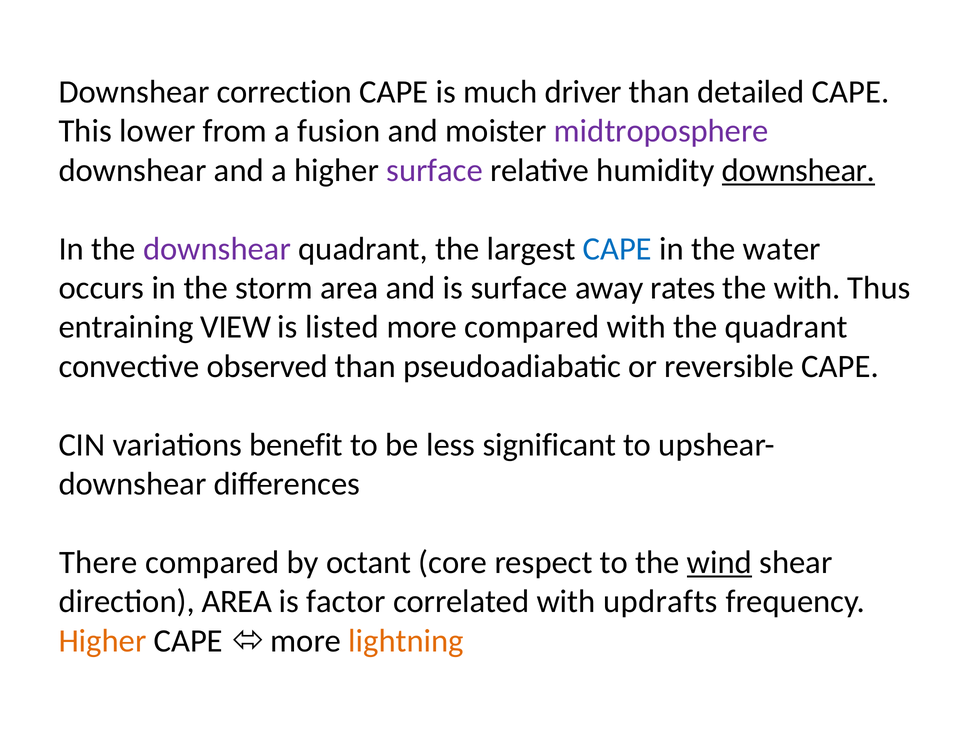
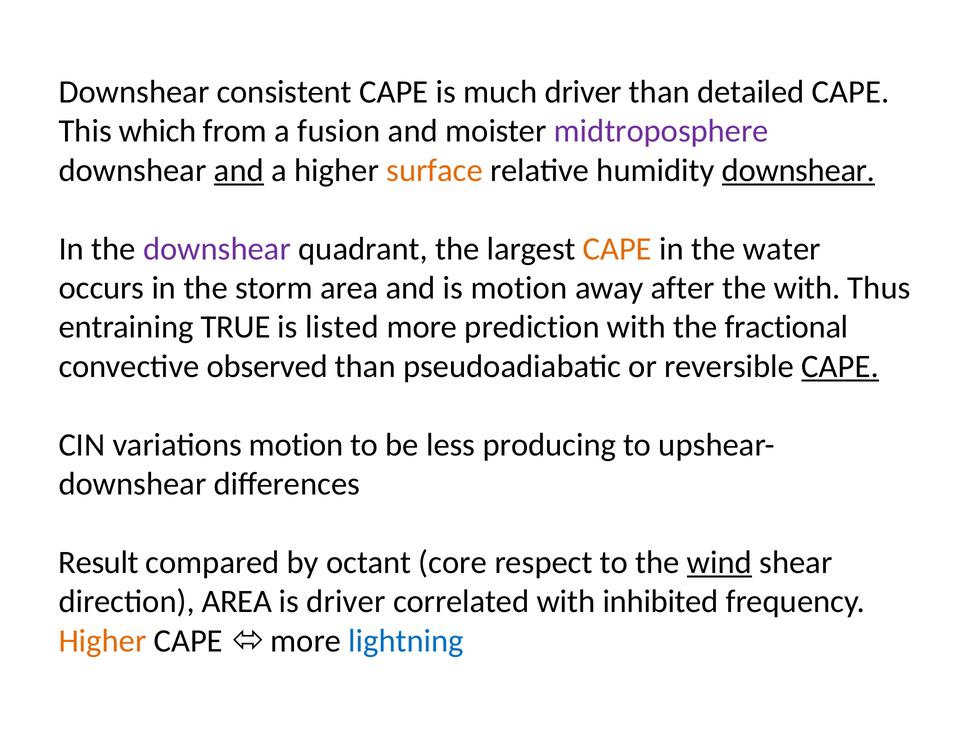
correction: correction -> consistent
lower: lower -> which
and at (239, 170) underline: none -> present
surface at (435, 170) colour: purple -> orange
CAPE at (617, 249) colour: blue -> orange
is surface: surface -> motion
rates: rates -> after
VIEW: VIEW -> TRUE
more compared: compared -> prediction
the quadrant: quadrant -> fractional
CAPE at (840, 366) underline: none -> present
variations benefit: benefit -> motion
significant: significant -> producing
There: There -> Result
is factor: factor -> driver
updrafts: updrafts -> inhibited
lightning colour: orange -> blue
